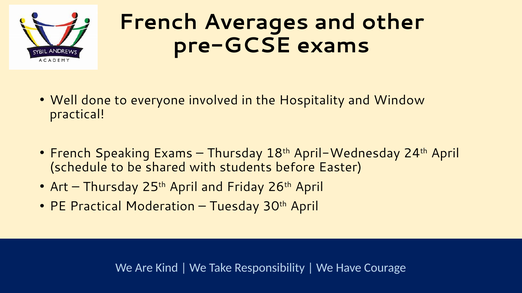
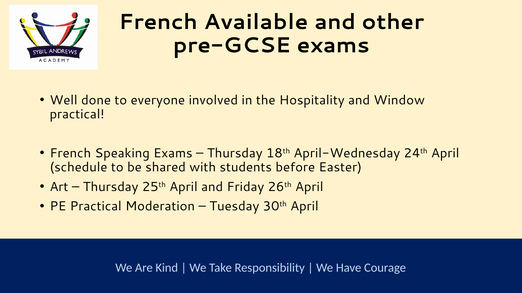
Averages: Averages -> Available
